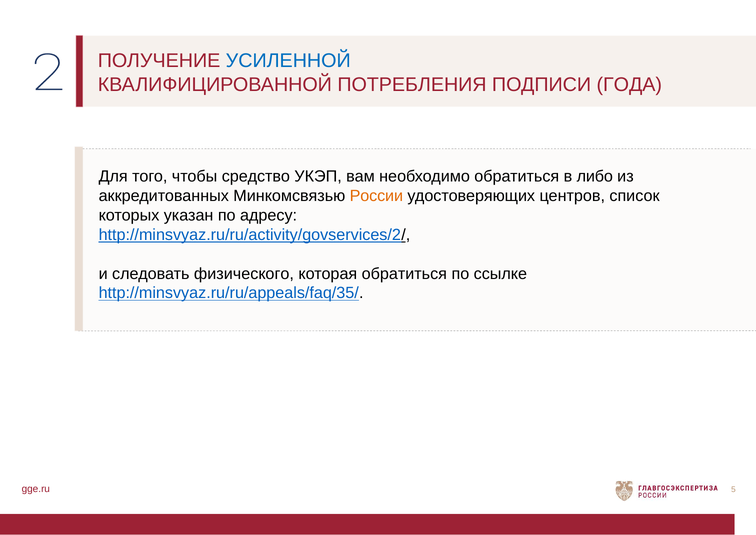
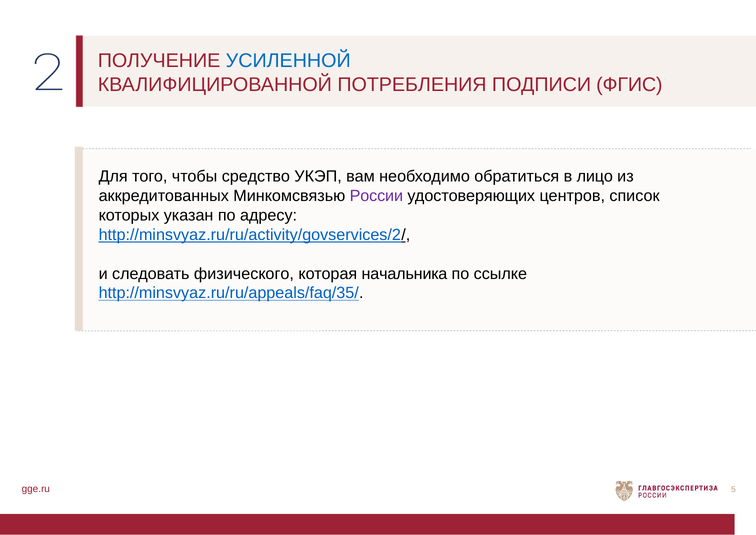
ГОДА: ГОДА -> ФГИС
либо: либо -> лицо
России colour: orange -> purple
которая обратиться: обратиться -> начальника
